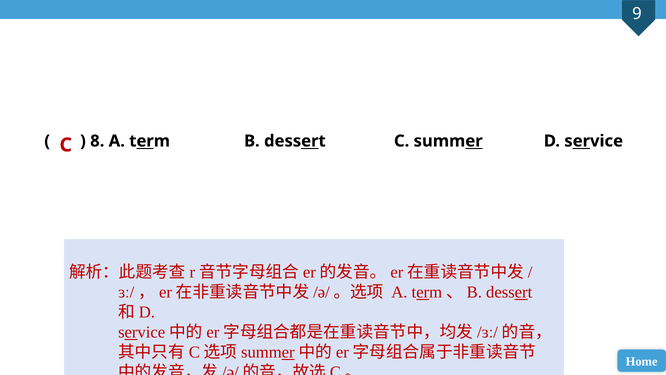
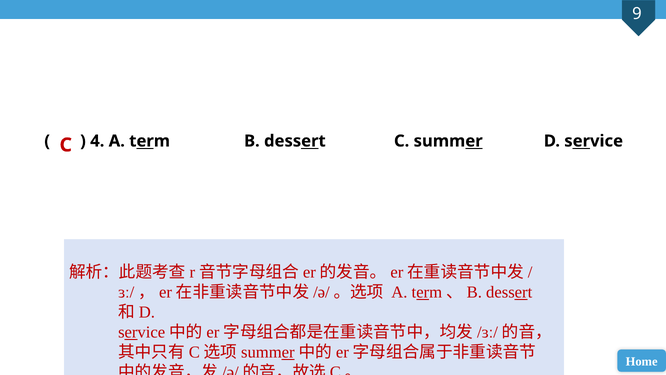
8: 8 -> 4
